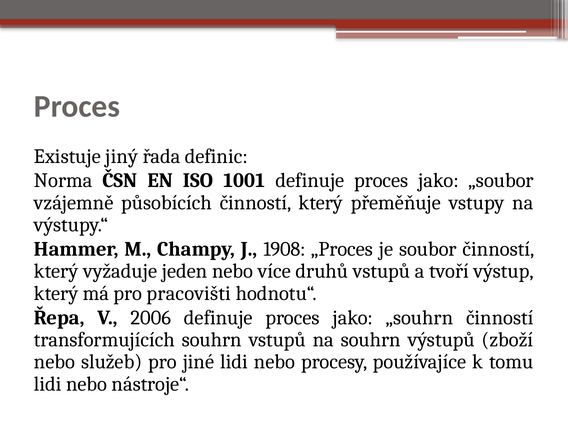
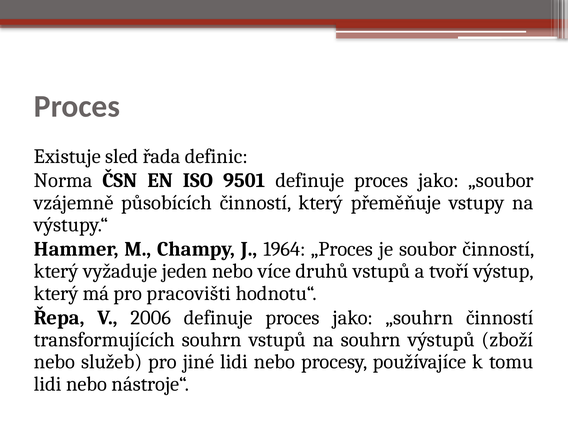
jiný: jiný -> sled
1001: 1001 -> 9501
1908: 1908 -> 1964
